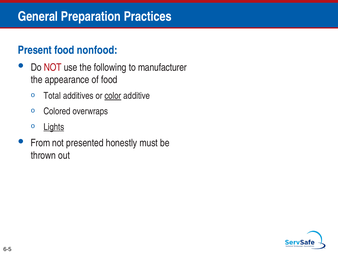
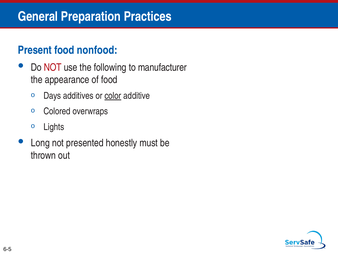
Total: Total -> Days
Lights underline: present -> none
From: From -> Long
